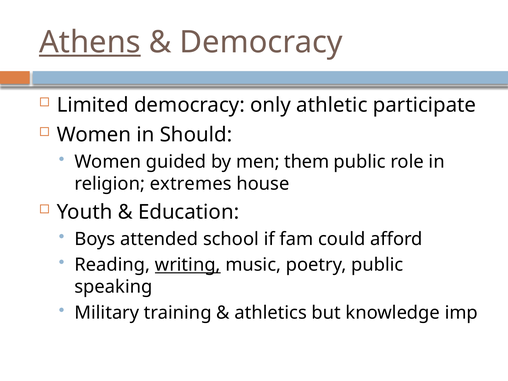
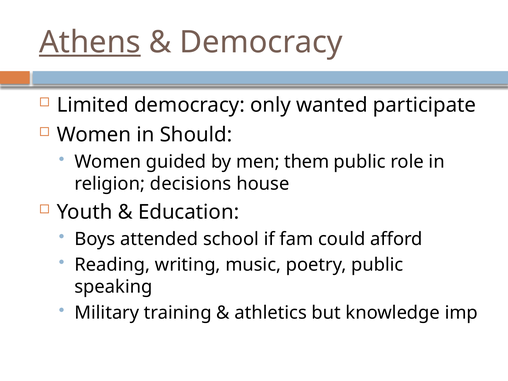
athletic: athletic -> wanted
extremes: extremes -> decisions
writing underline: present -> none
